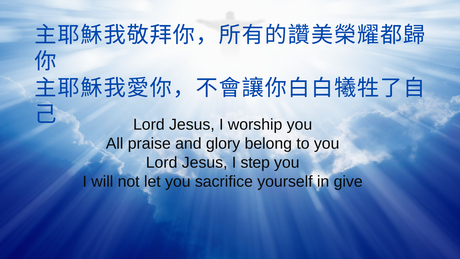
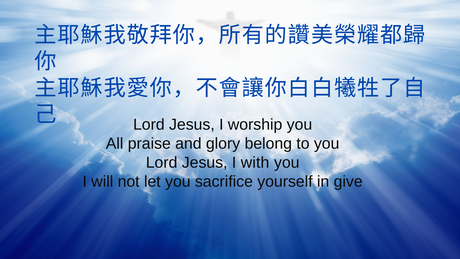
step: step -> with
